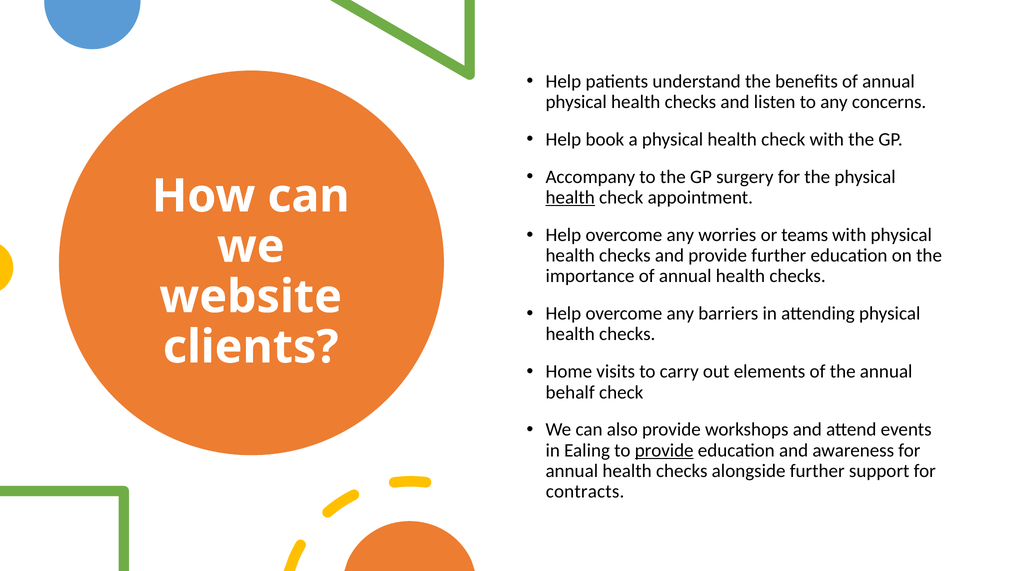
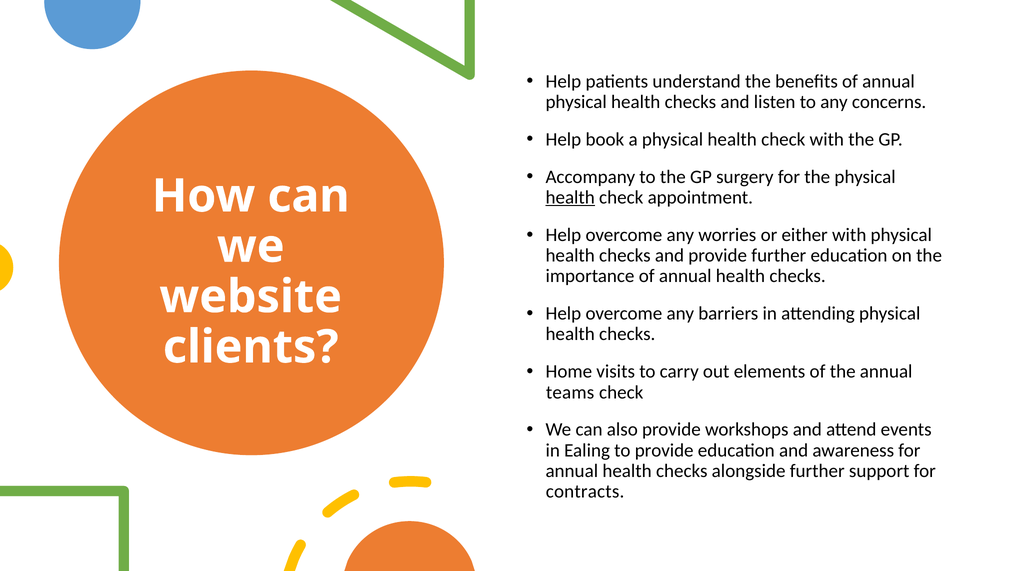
teams: teams -> either
behalf: behalf -> teams
provide at (664, 451) underline: present -> none
